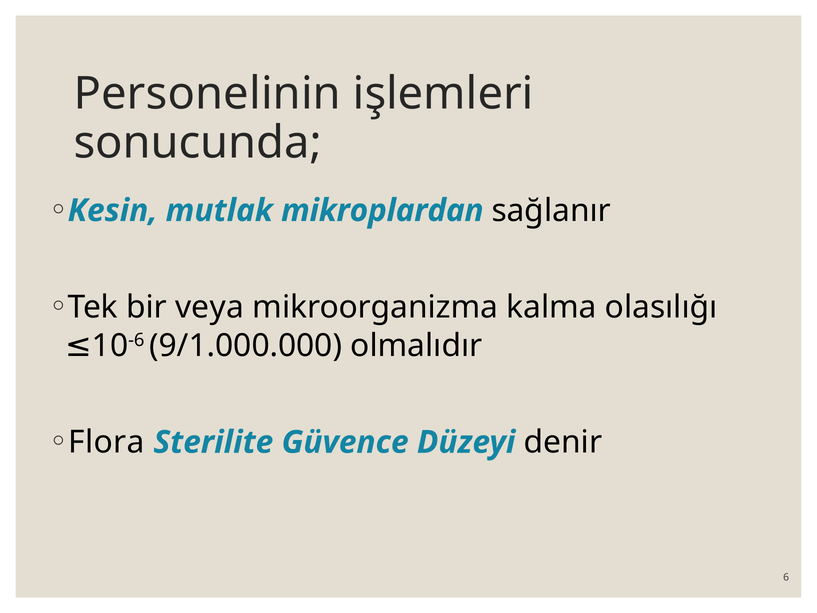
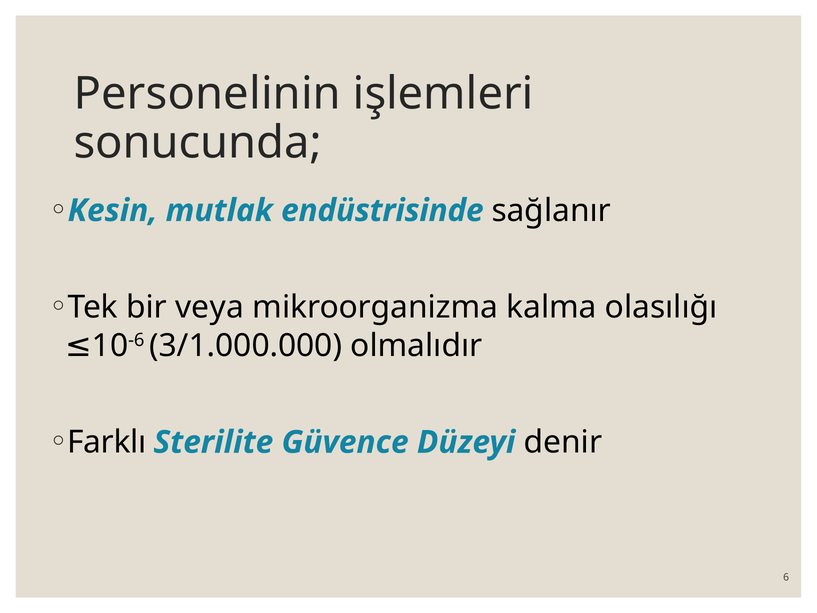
mikroplardan: mikroplardan -> endüstrisinde
9/1.000.000: 9/1.000.000 -> 3/1.000.000
Flora: Flora -> Farklı
